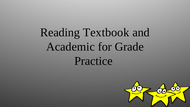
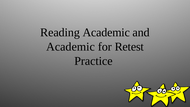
Reading Textbook: Textbook -> Academic
Grade: Grade -> Retest
